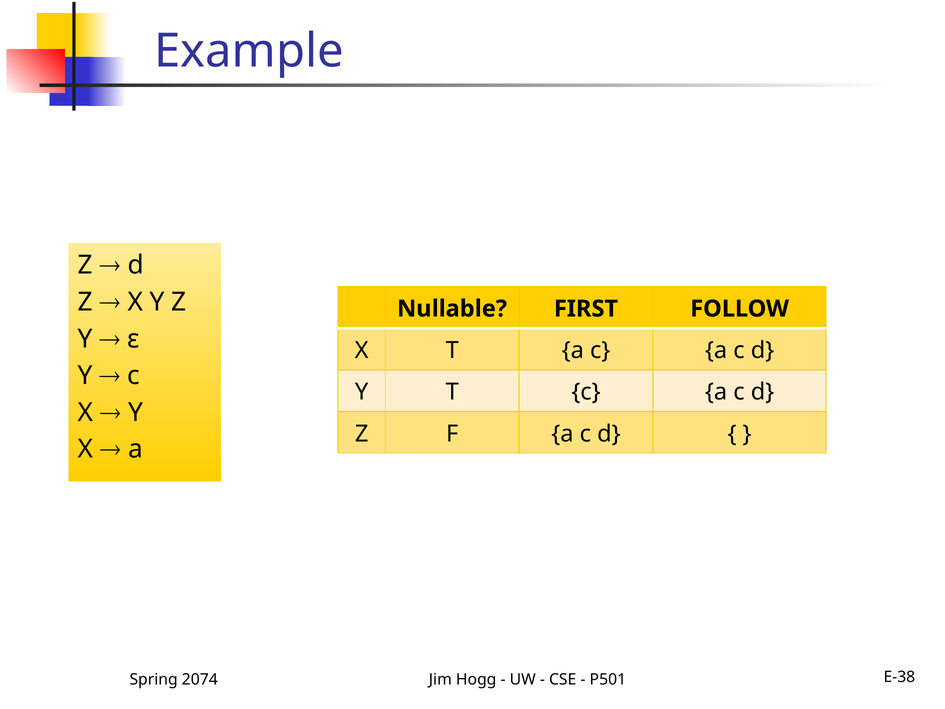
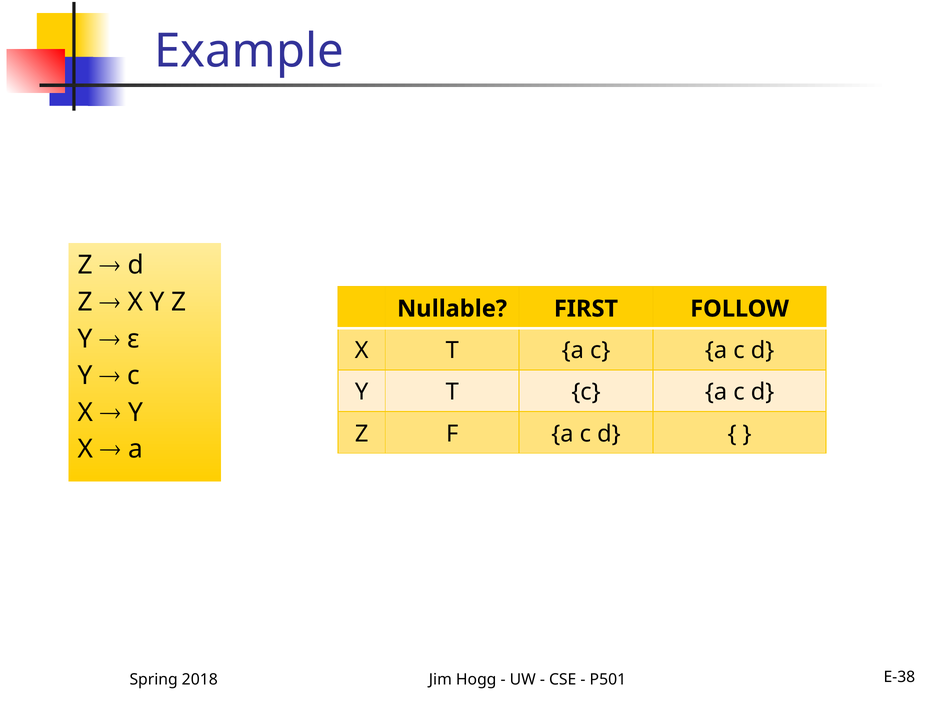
2074: 2074 -> 2018
